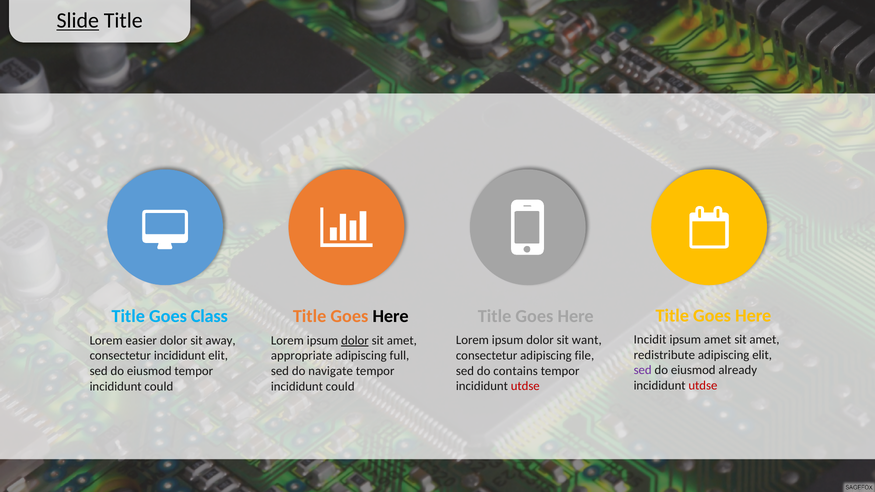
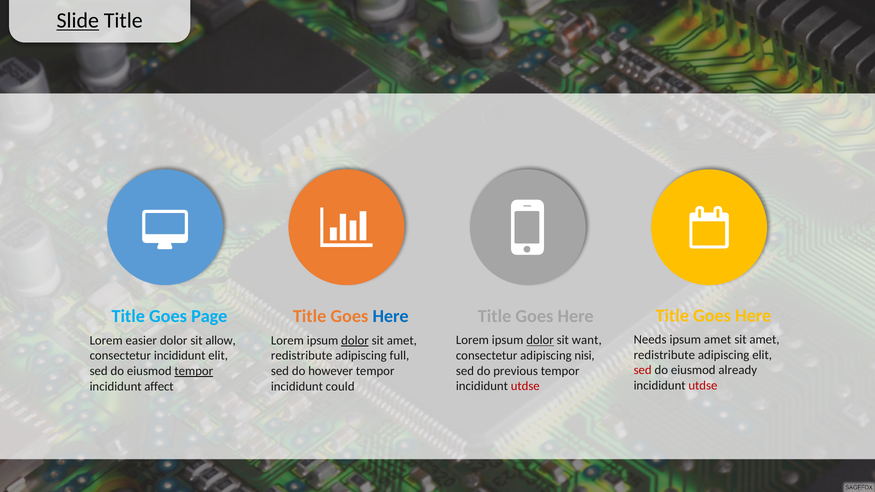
Class: Class -> Page
Here at (391, 317) colour: black -> blue
Incidit: Incidit -> Needs
dolor at (540, 340) underline: none -> present
away: away -> allow
file: file -> nisi
appropriate at (302, 356): appropriate -> redistribute
sed at (643, 370) colour: purple -> red
contains: contains -> previous
tempor at (194, 371) underline: none -> present
navigate: navigate -> however
could at (159, 386): could -> affect
